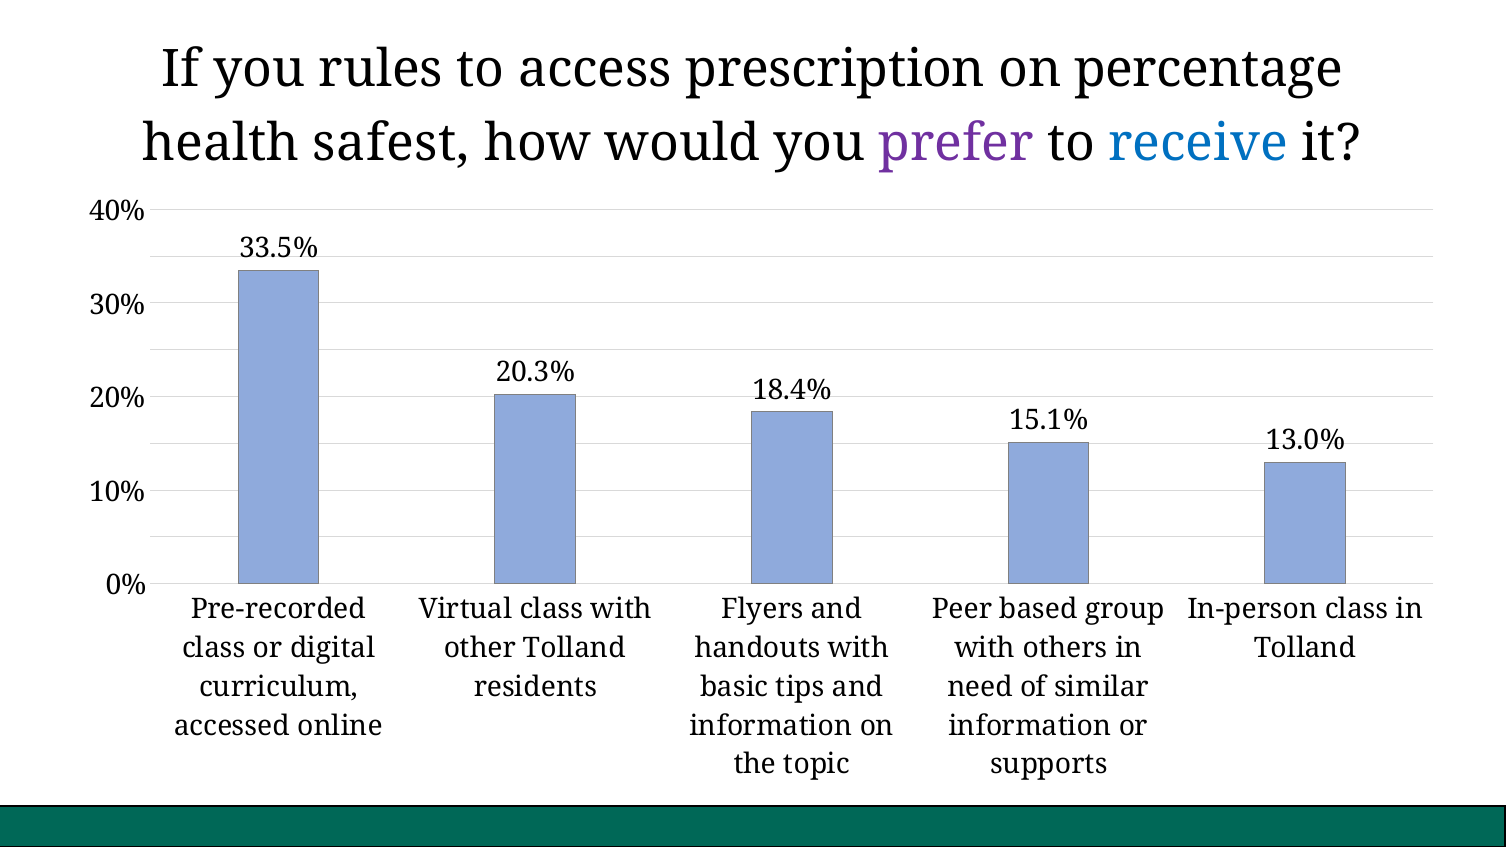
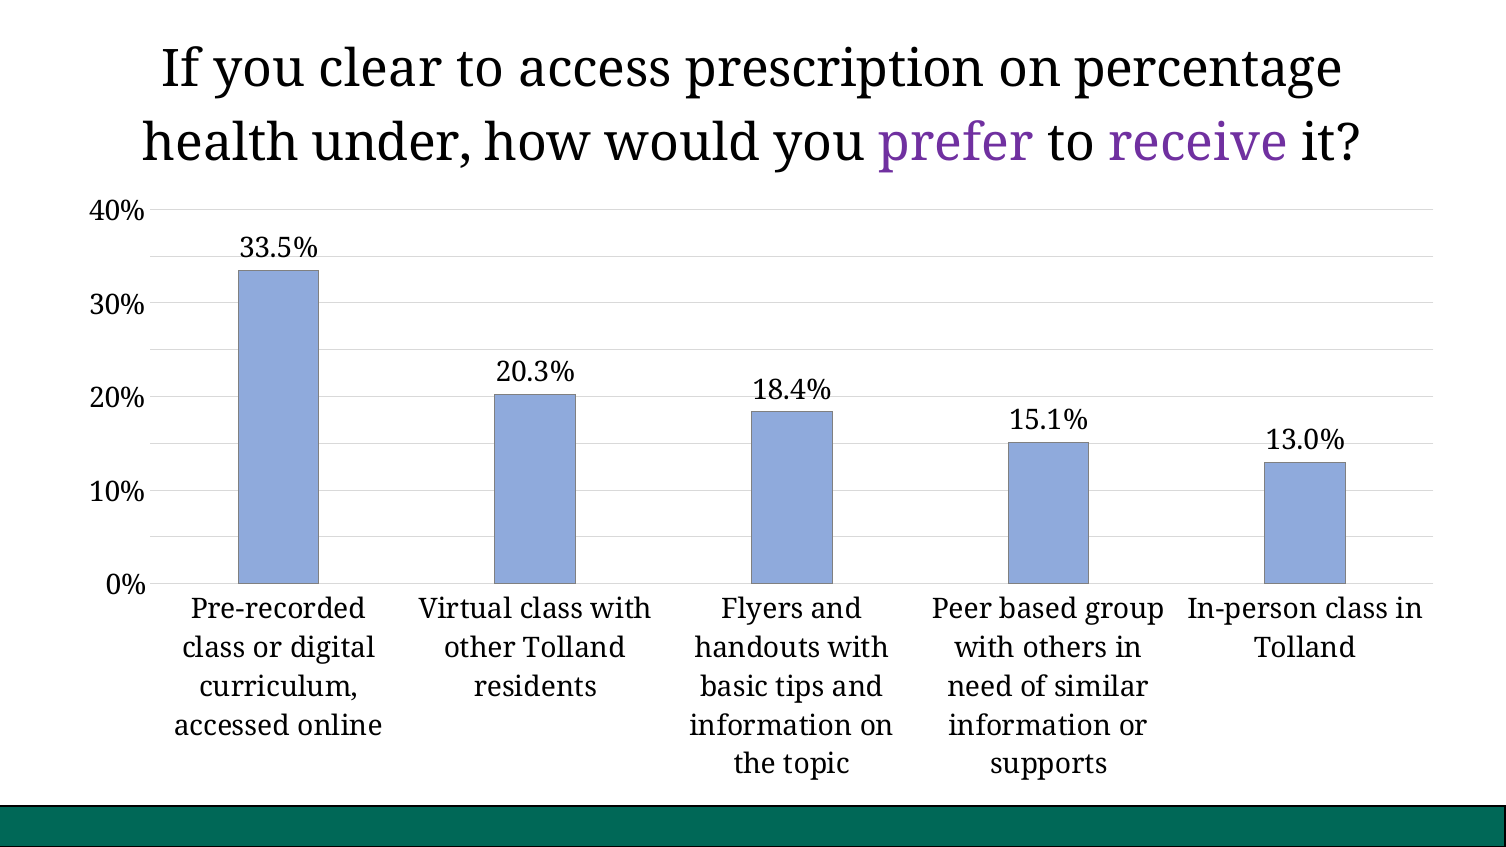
rules: rules -> clear
safest: safest -> under
receive colour: blue -> purple
